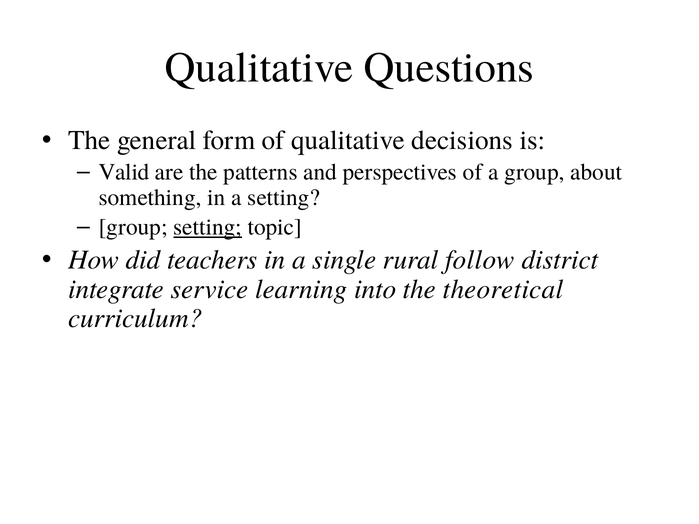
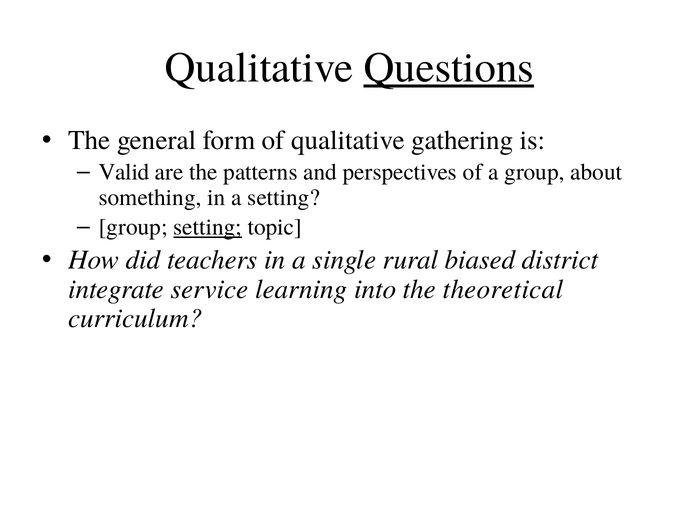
Questions underline: none -> present
decisions: decisions -> gathering
follow: follow -> biased
